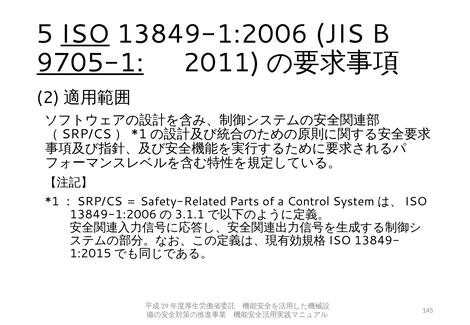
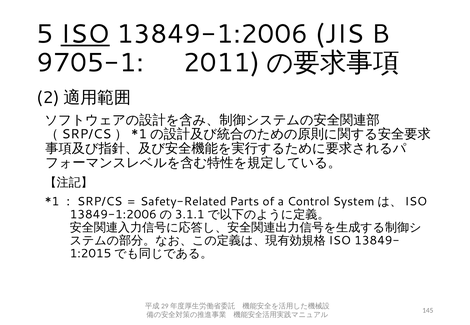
9705-1 underline: present -> none
